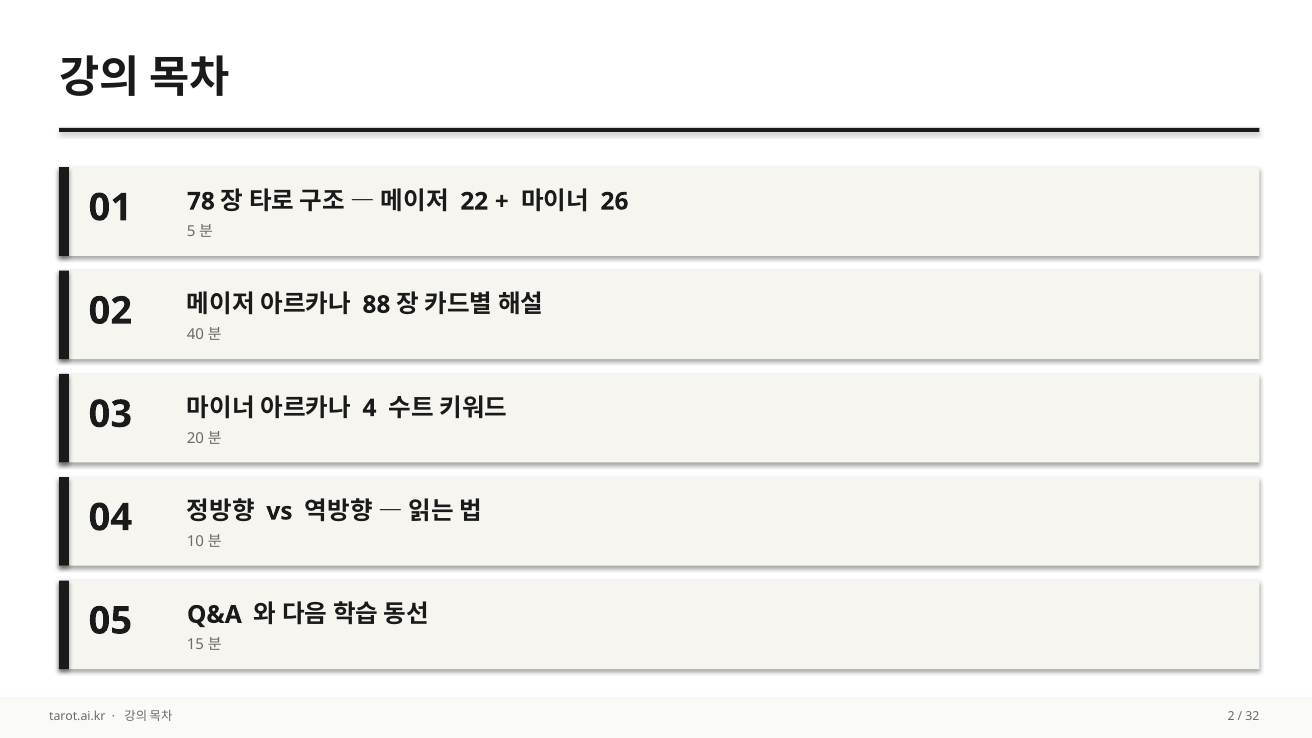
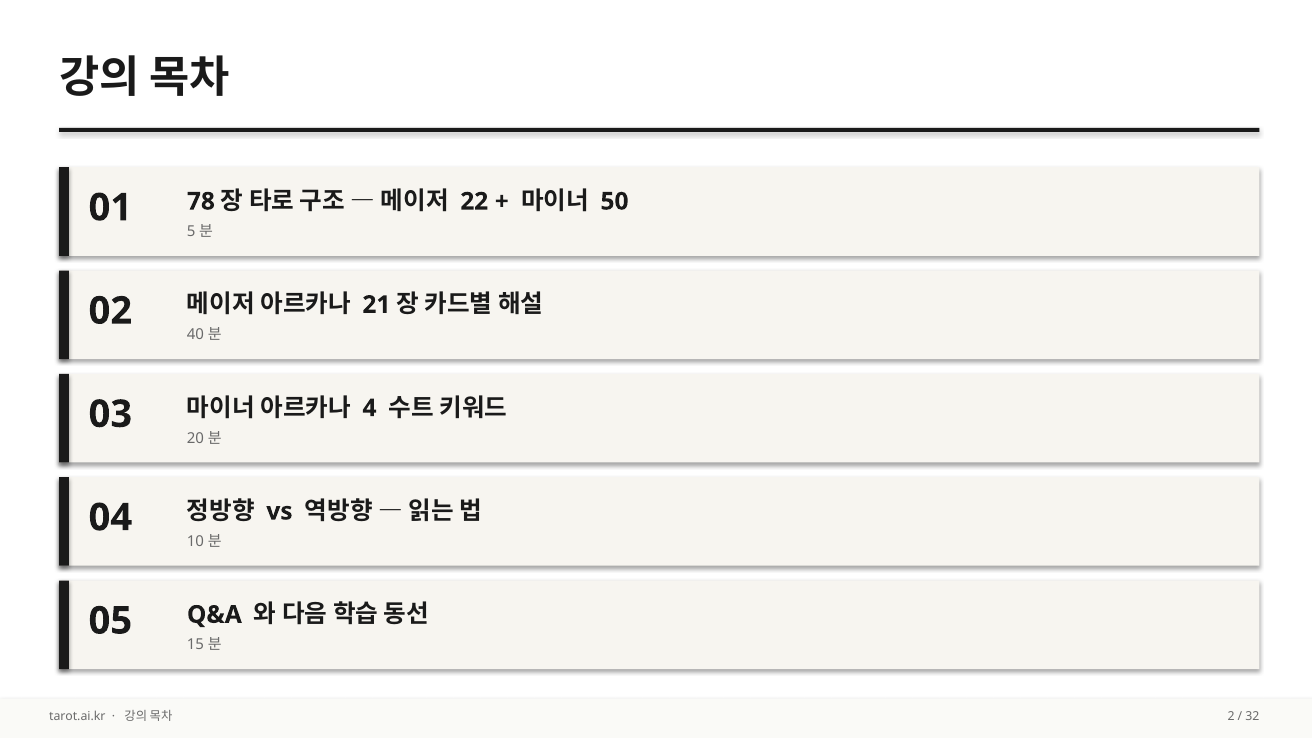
26: 26 -> 50
88: 88 -> 21
